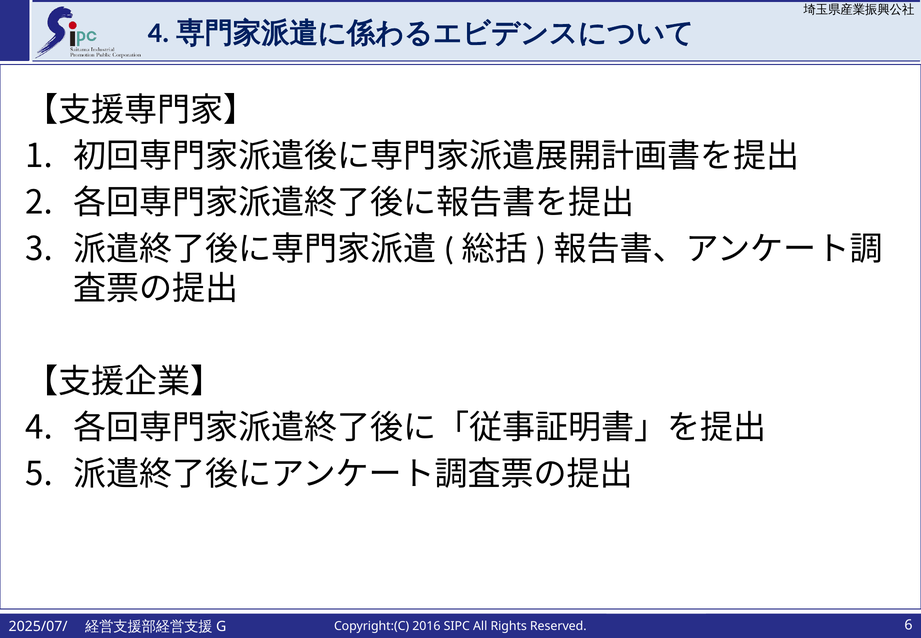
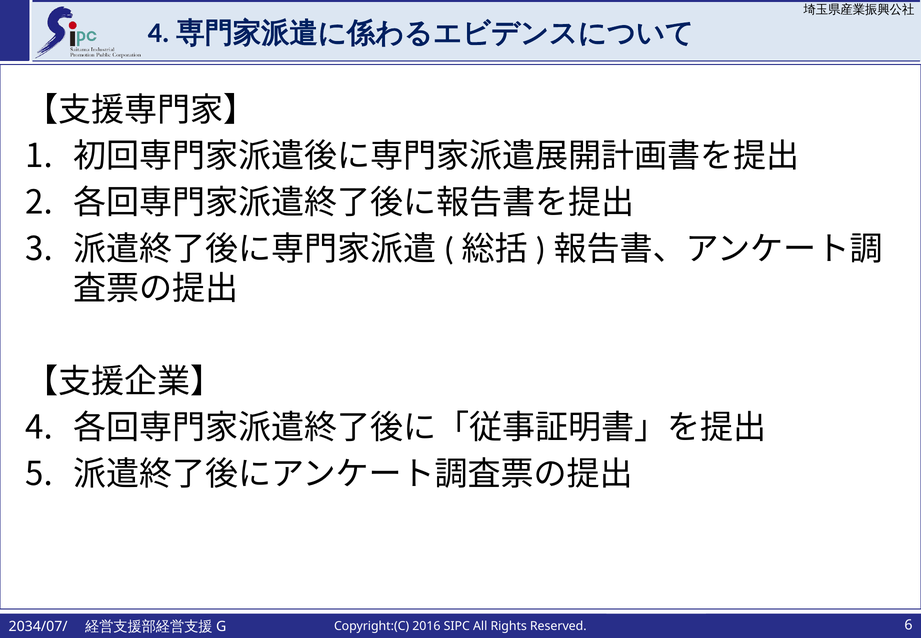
2025/07/: 2025/07/ -> 2034/07/
